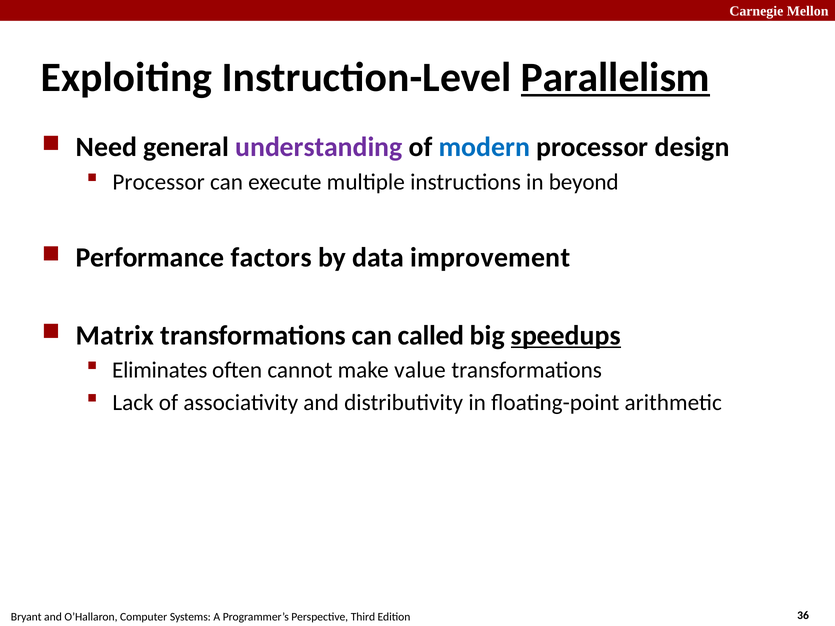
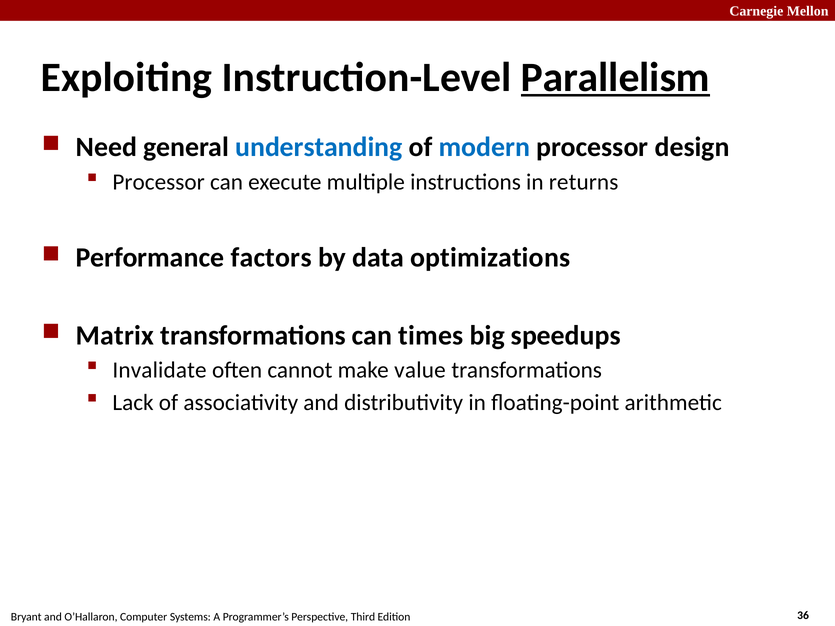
understanding colour: purple -> blue
beyond: beyond -> returns
improvement: improvement -> optimizations
called: called -> times
speedups underline: present -> none
Eliminates: Eliminates -> Invalidate
